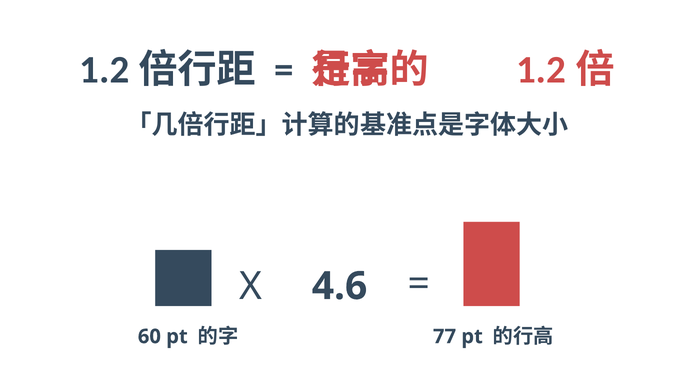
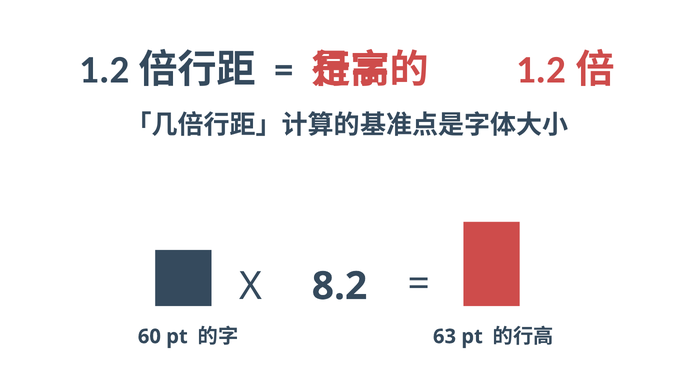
4.6: 4.6 -> 8.2
77: 77 -> 63
